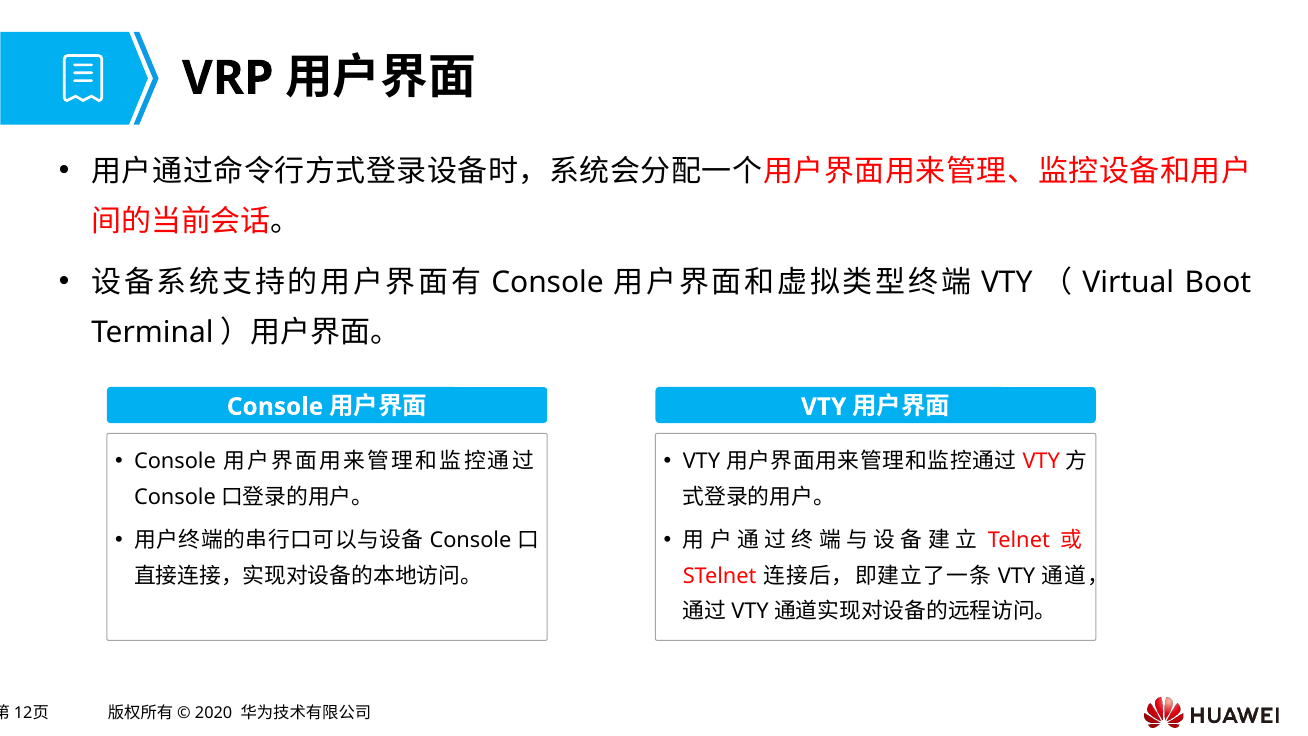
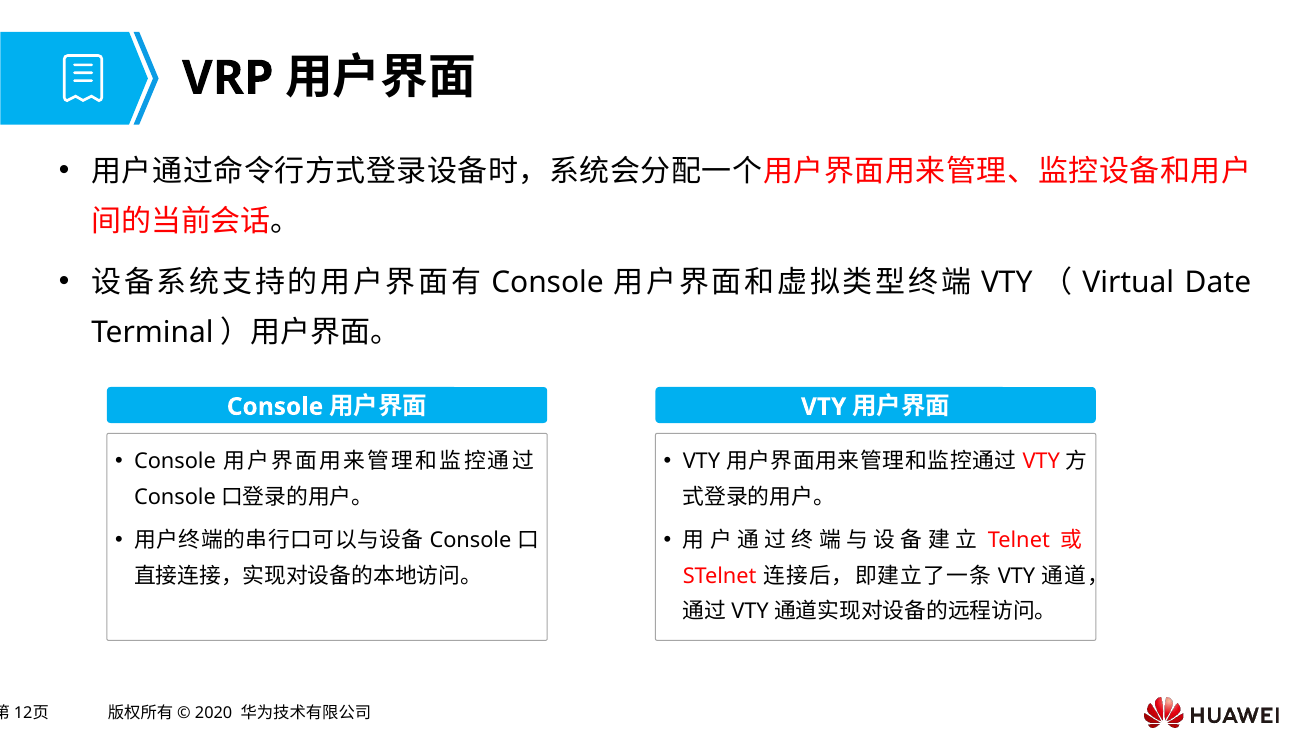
Boot: Boot -> Date
